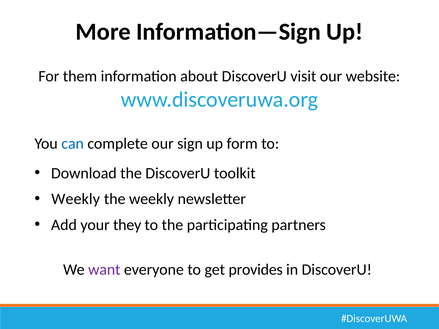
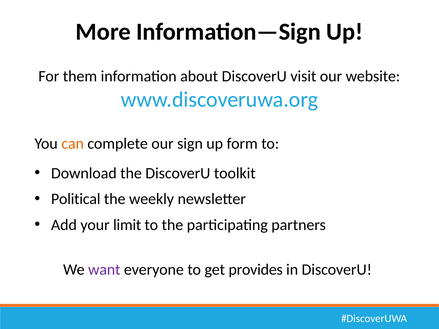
can colour: blue -> orange
Weekly at (76, 199): Weekly -> Political
they: they -> limit
